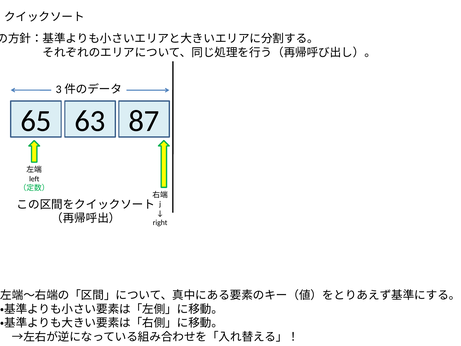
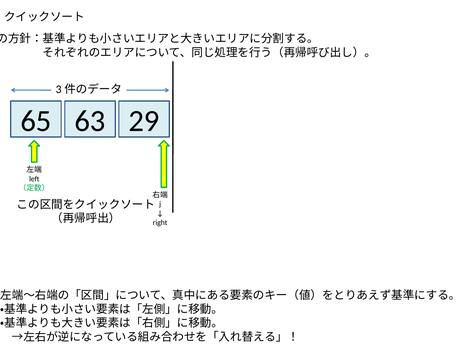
87: 87 -> 29
